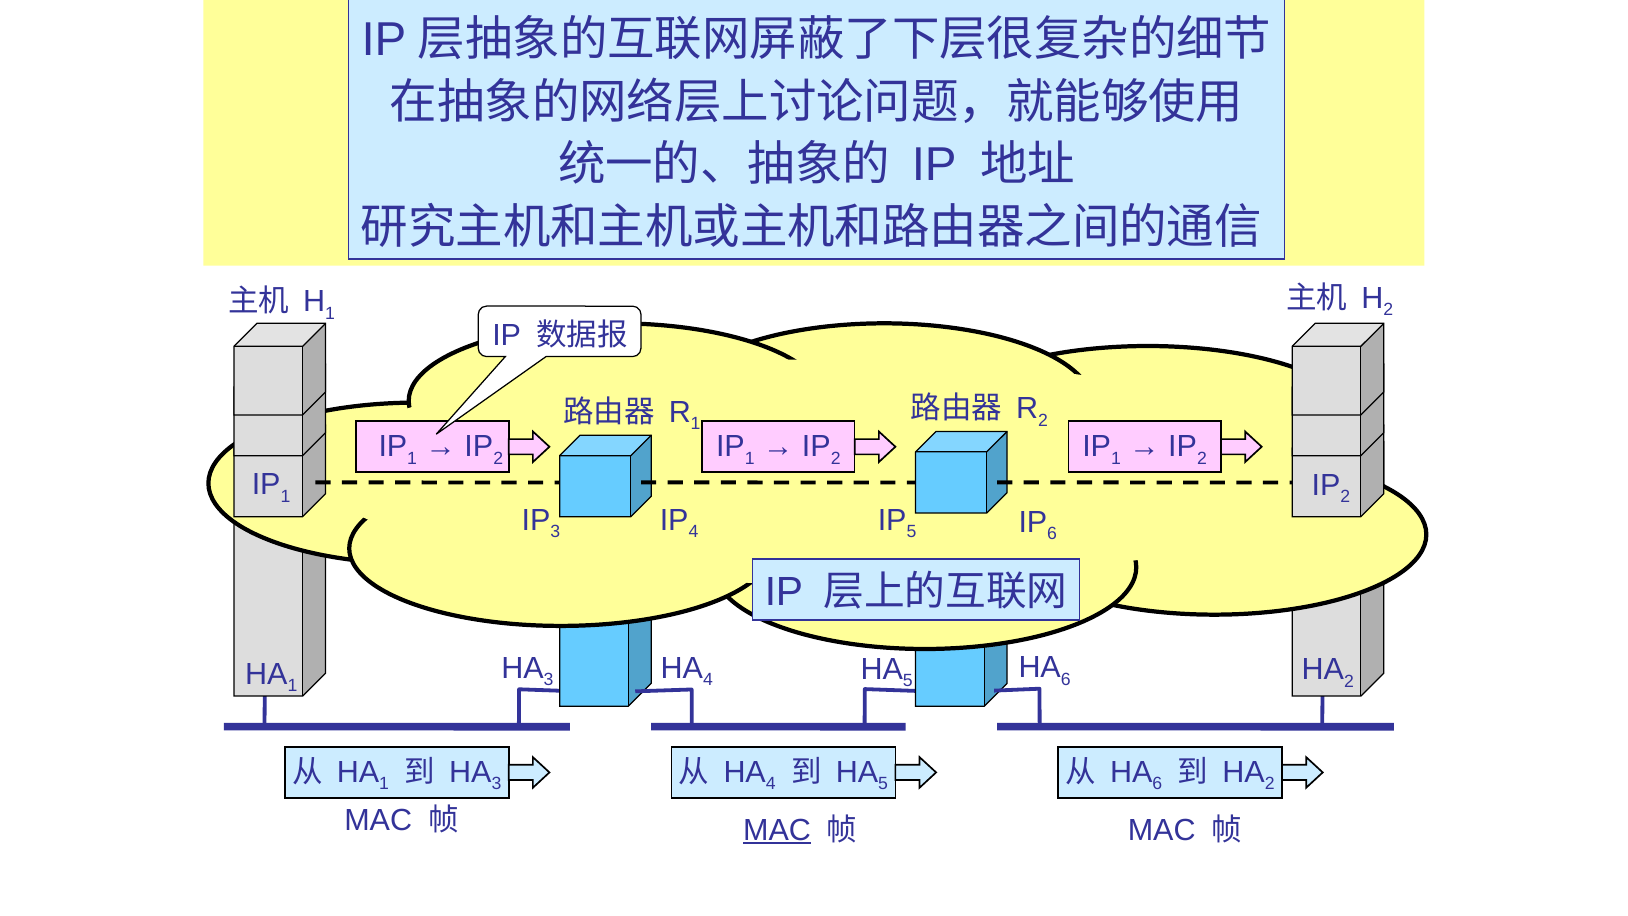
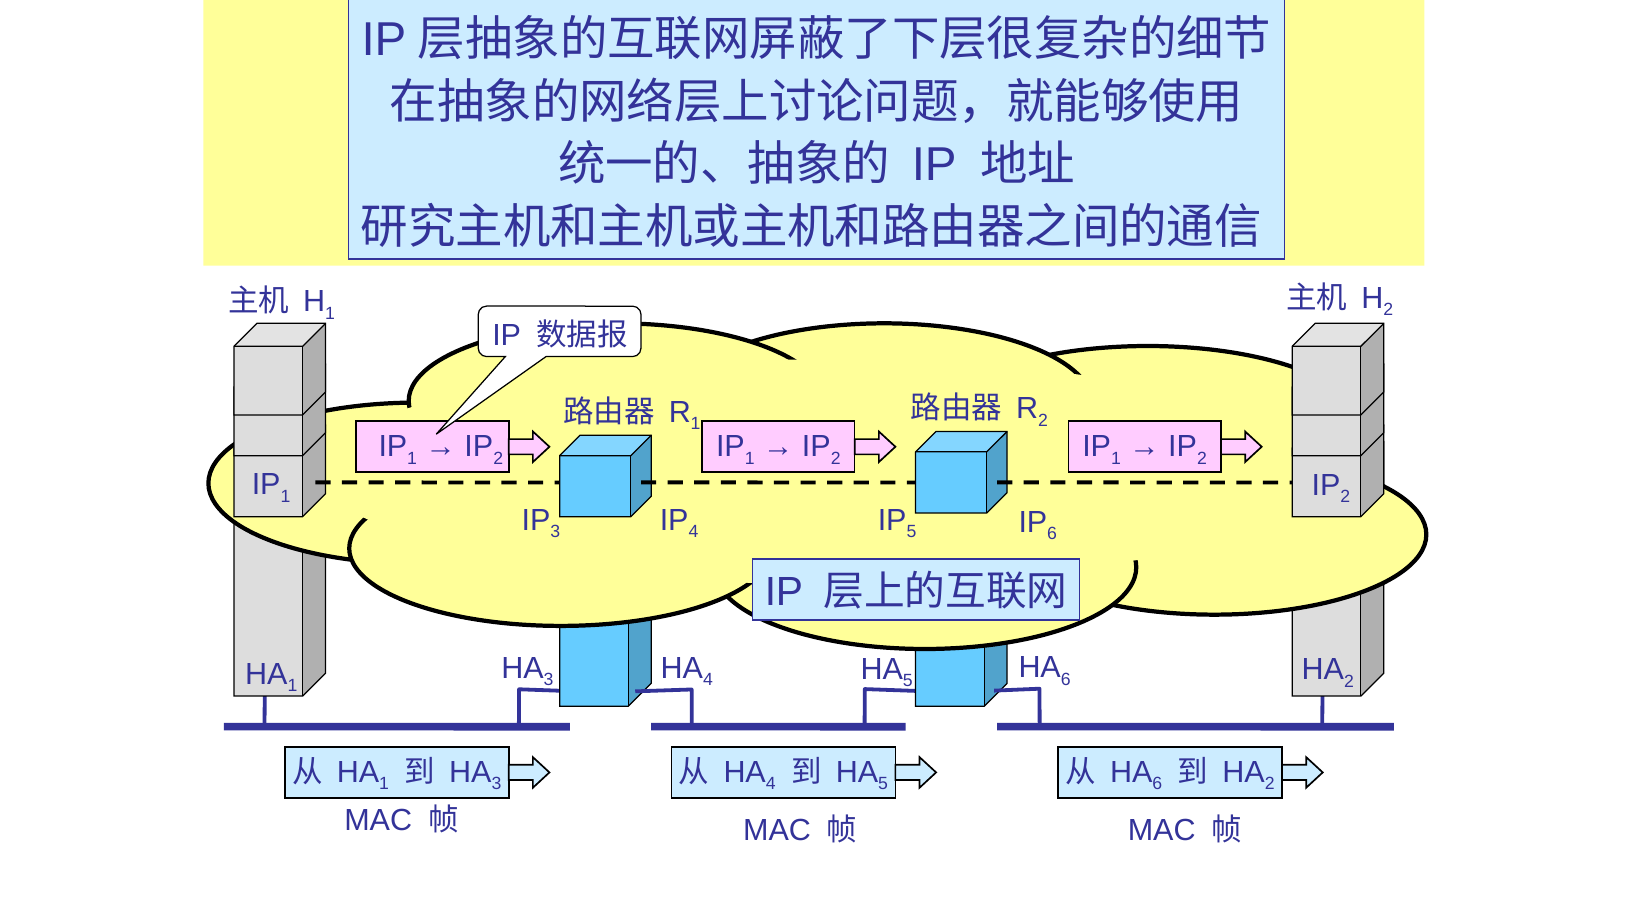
MAC at (777, 830) underline: present -> none
